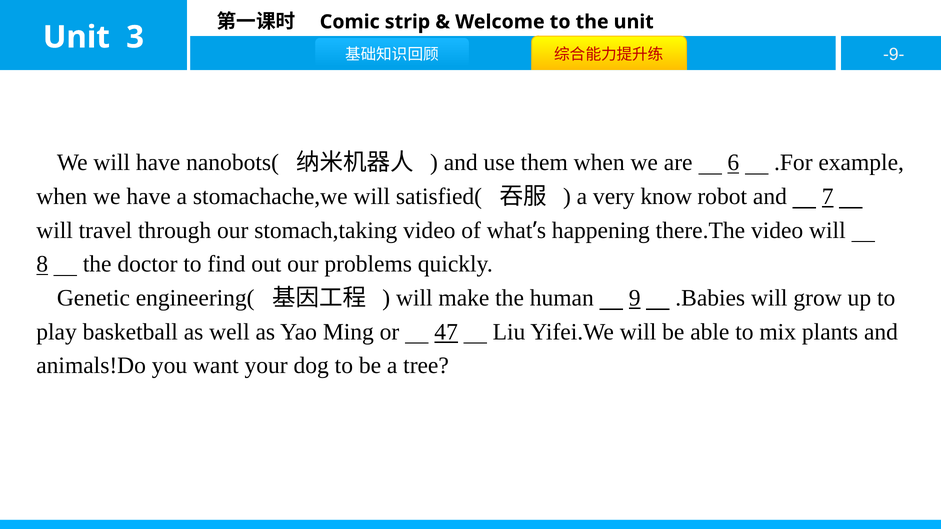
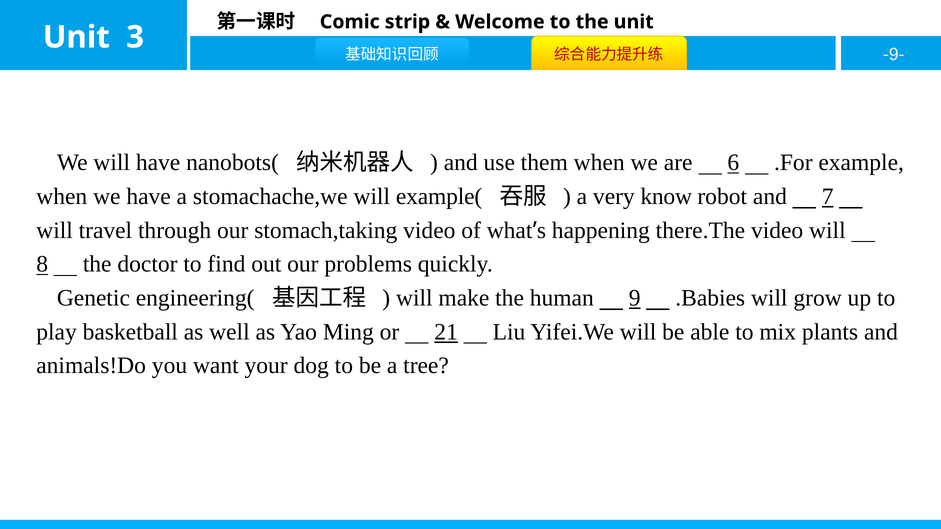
satisfied(: satisfied( -> example(
47: 47 -> 21
